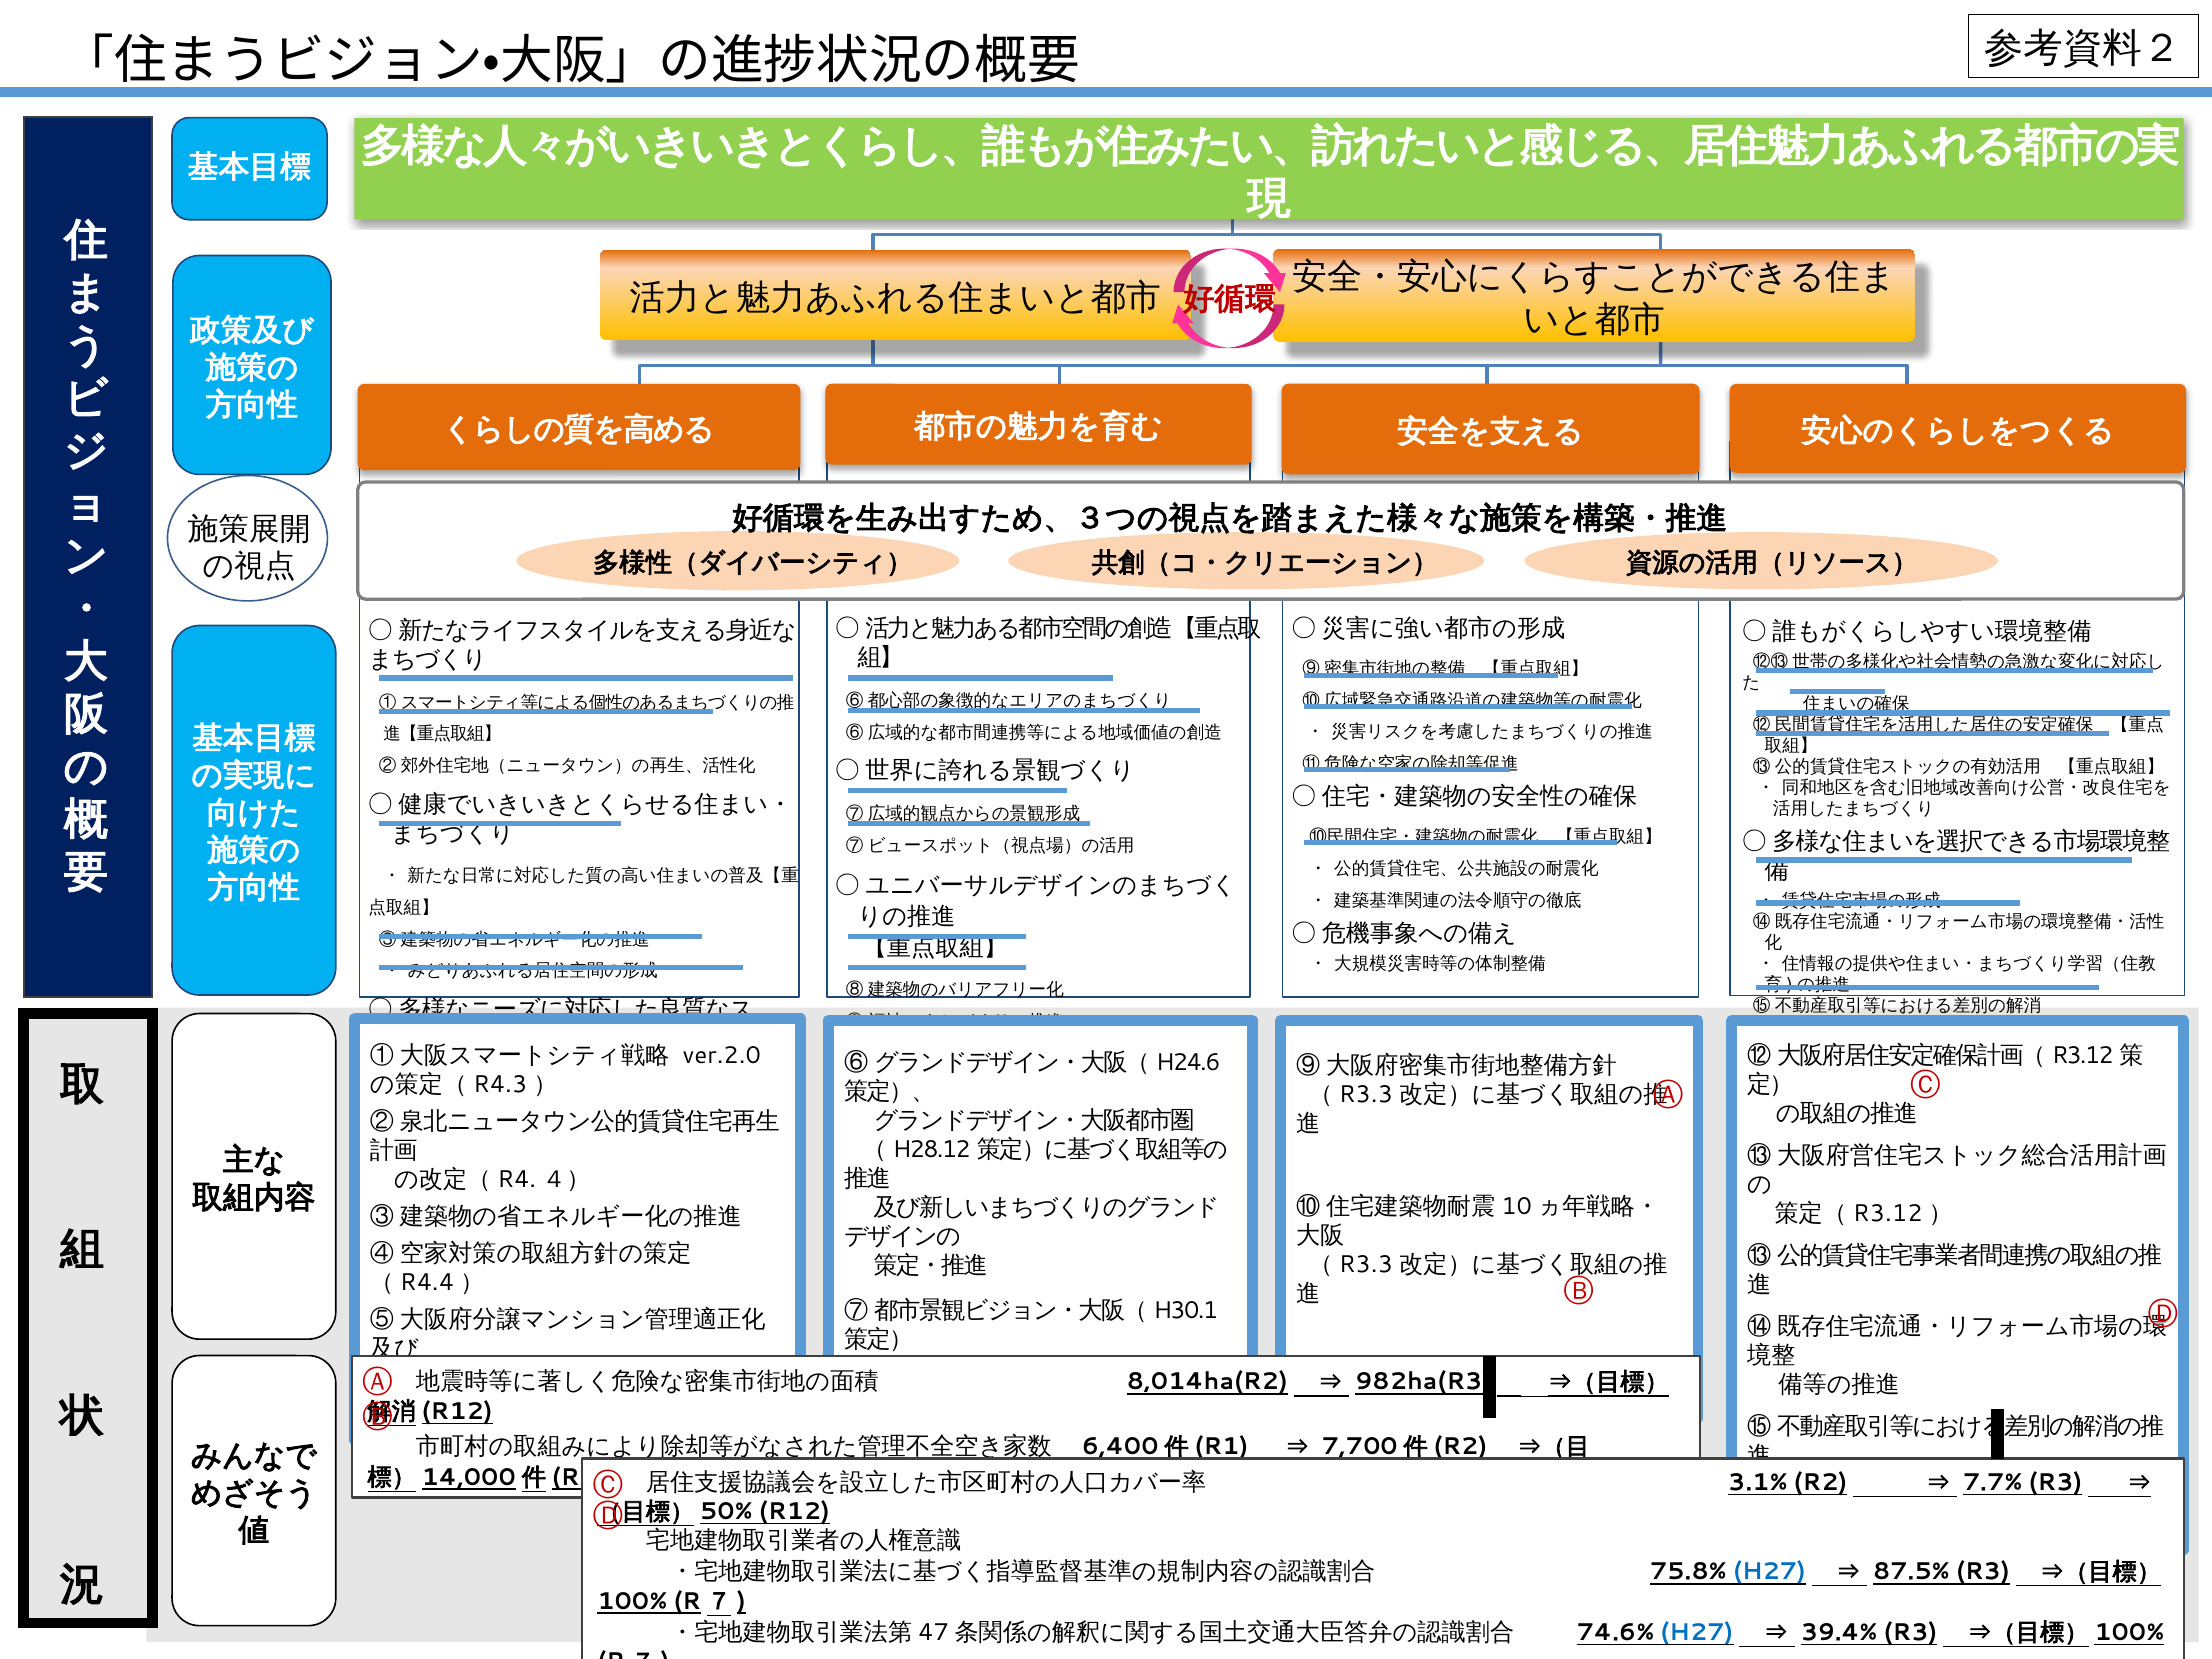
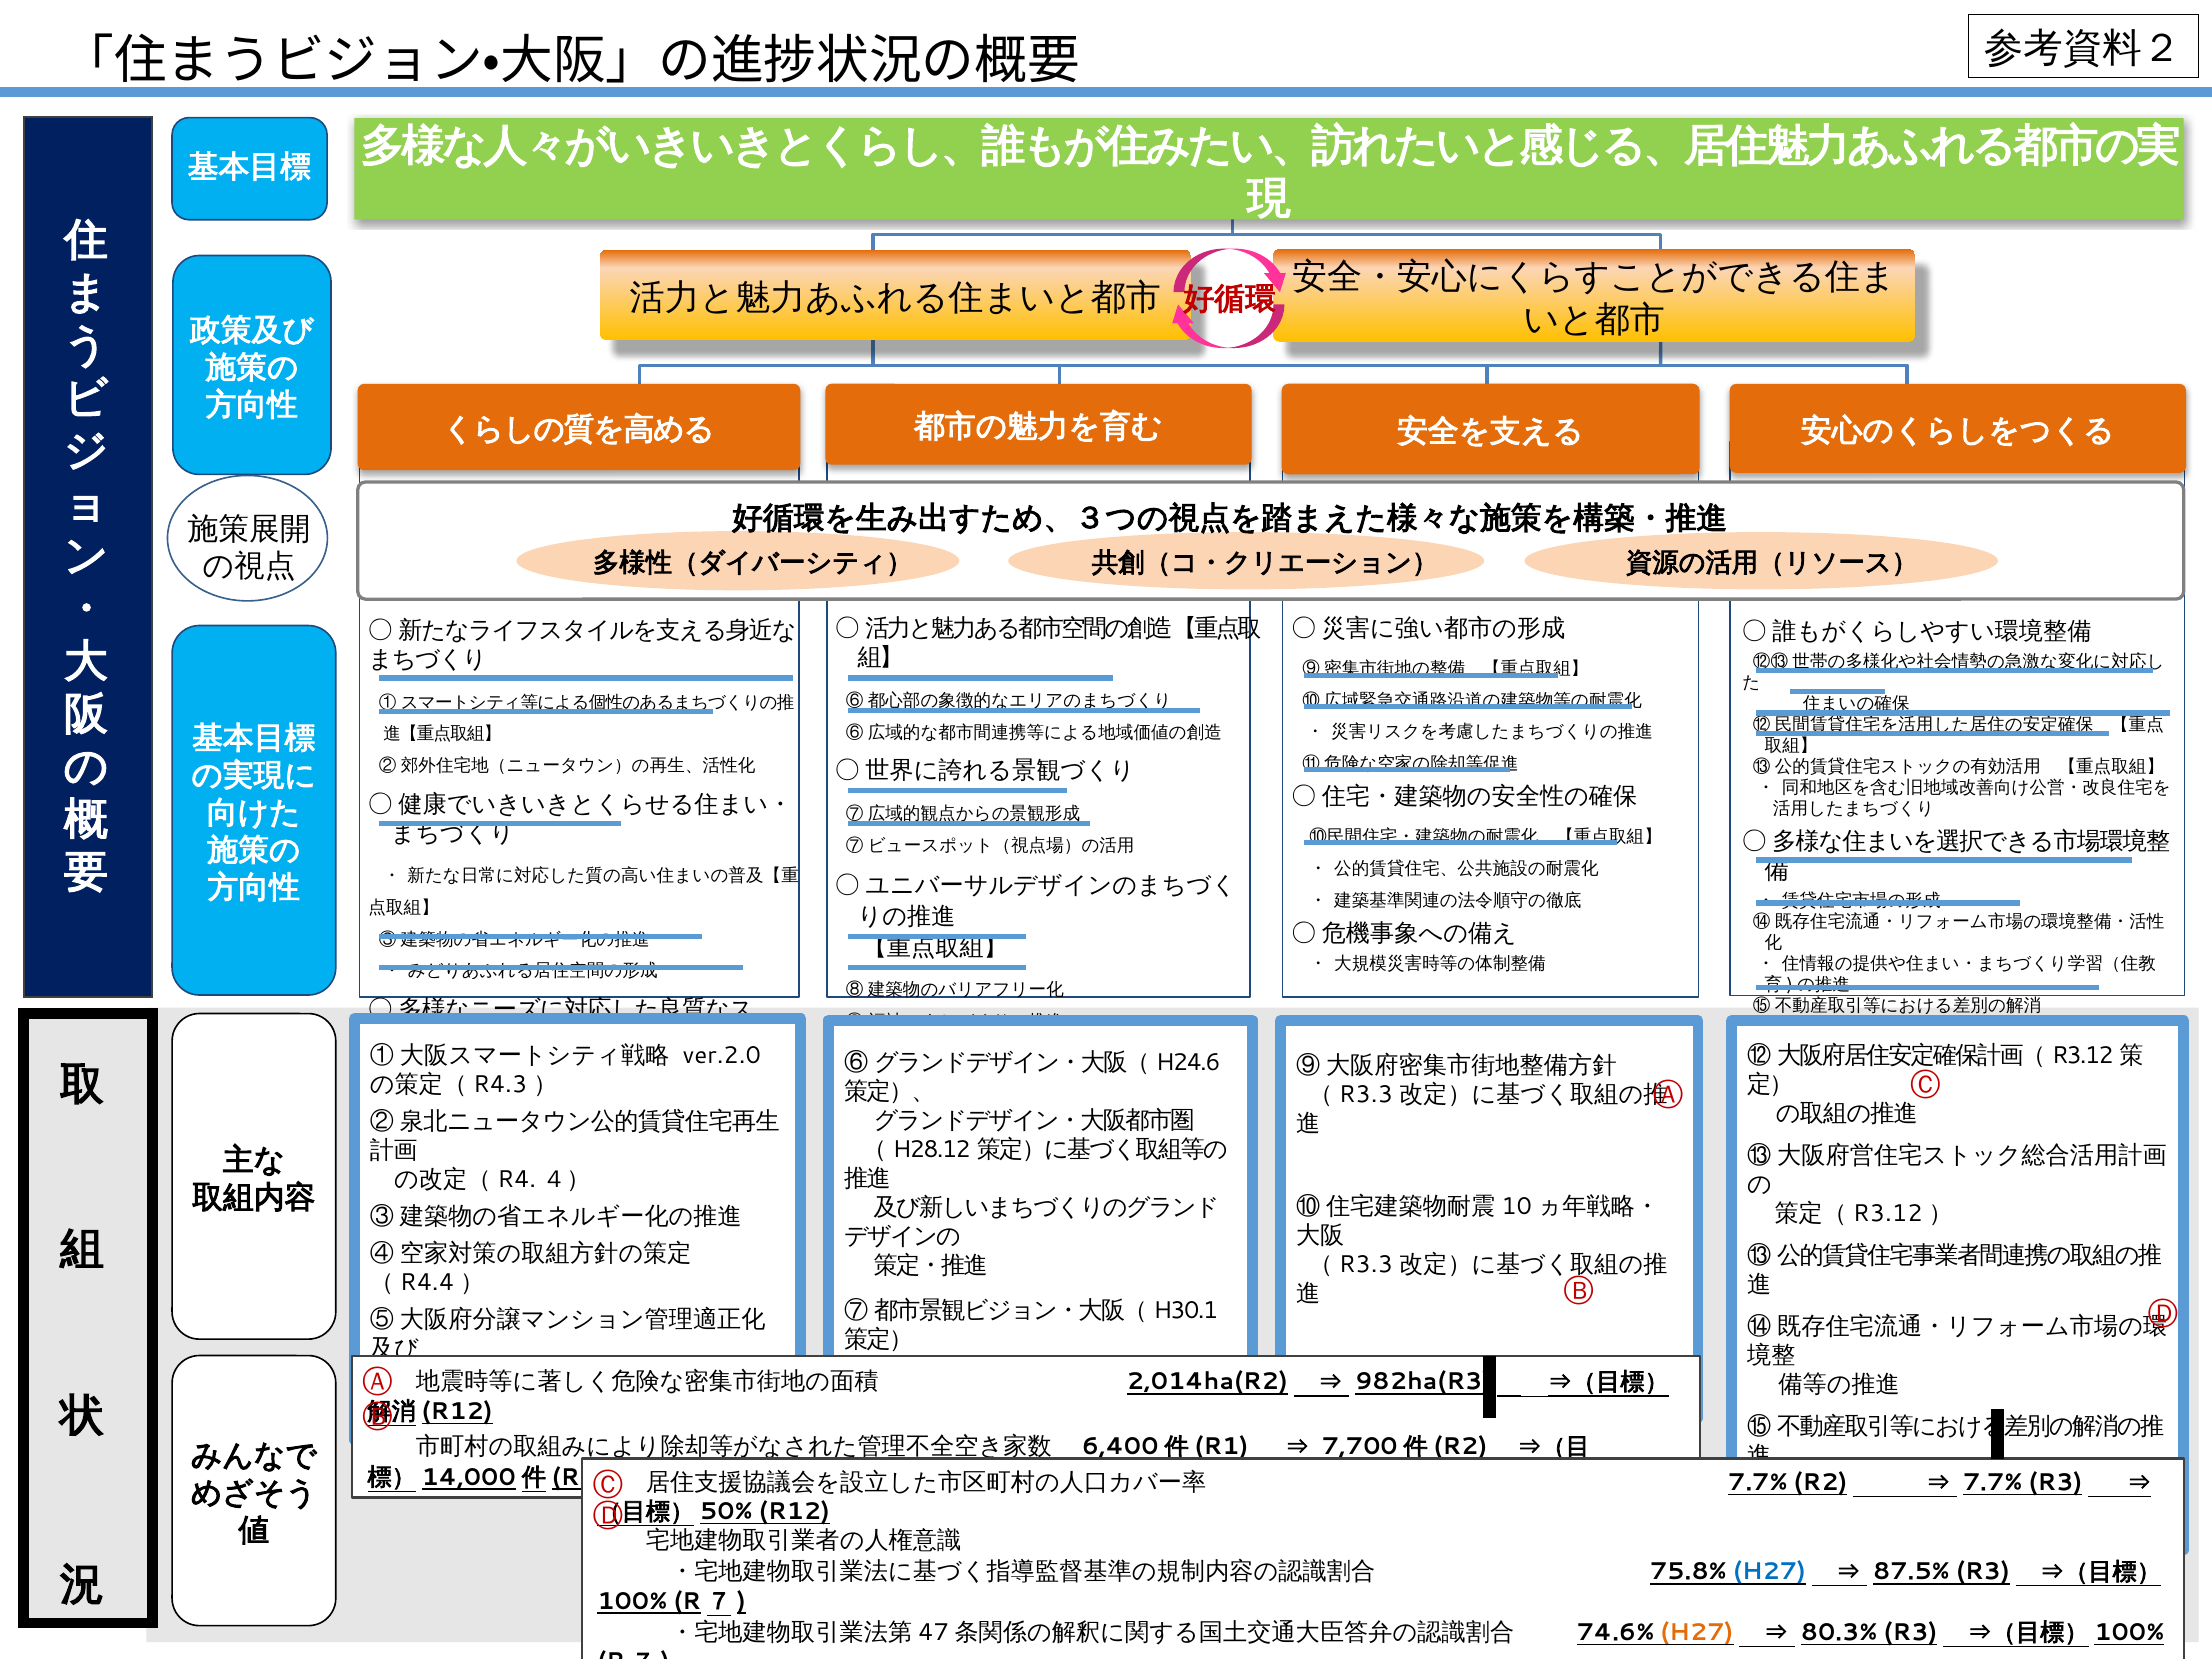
8,014ha(R2: 8,014ha(R2 -> 2,014ha(R2
3.1% at (1758, 1483): 3.1% -> 7.7%
H27 at (1697, 1632) colour: blue -> orange
39.4%: 39.4% -> 80.3%
